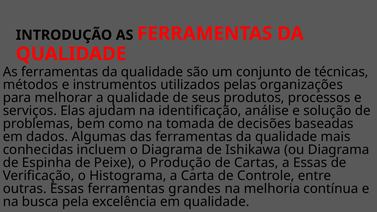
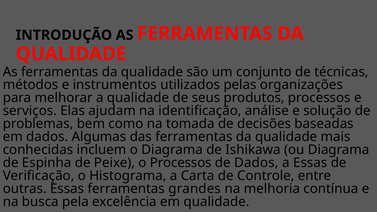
o Produção: Produção -> Processos
de Cartas: Cartas -> Dados
